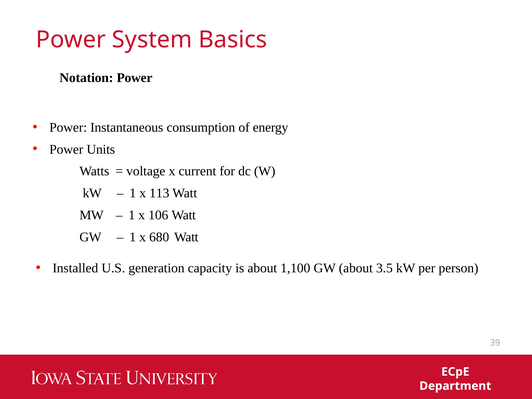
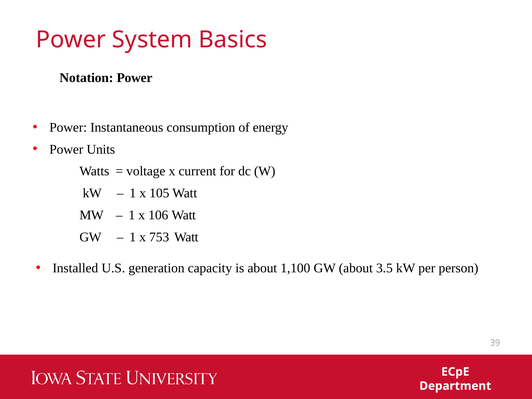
113: 113 -> 105
680: 680 -> 753
